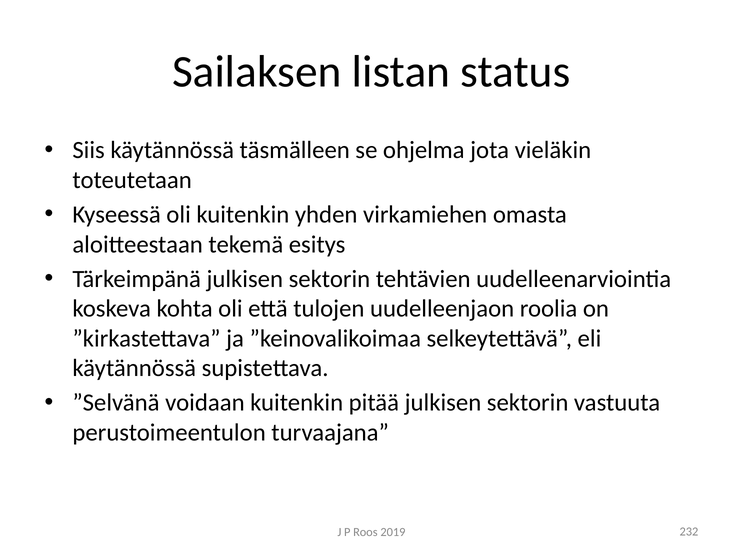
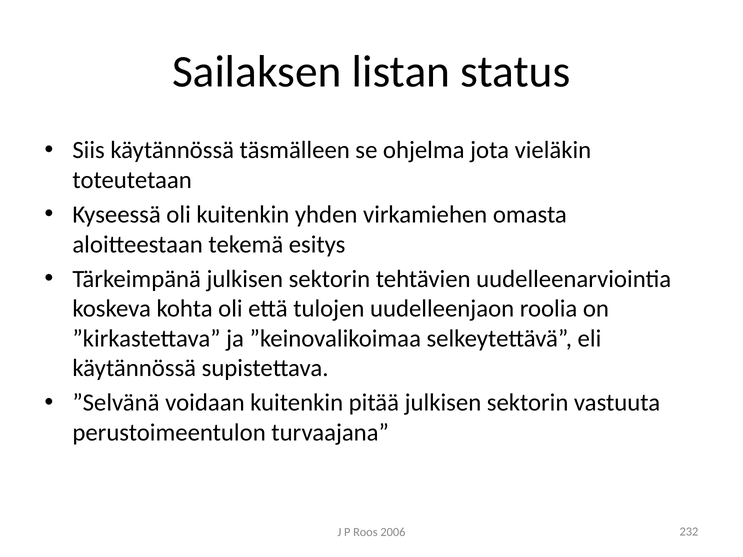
2019: 2019 -> 2006
